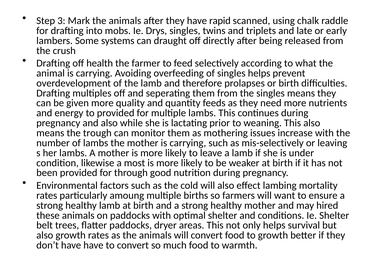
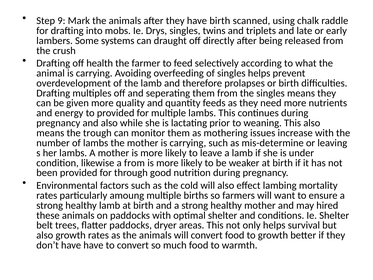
3: 3 -> 9
have rapid: rapid -> birth
mis-selectively: mis-selectively -> mis-determine
a most: most -> from
